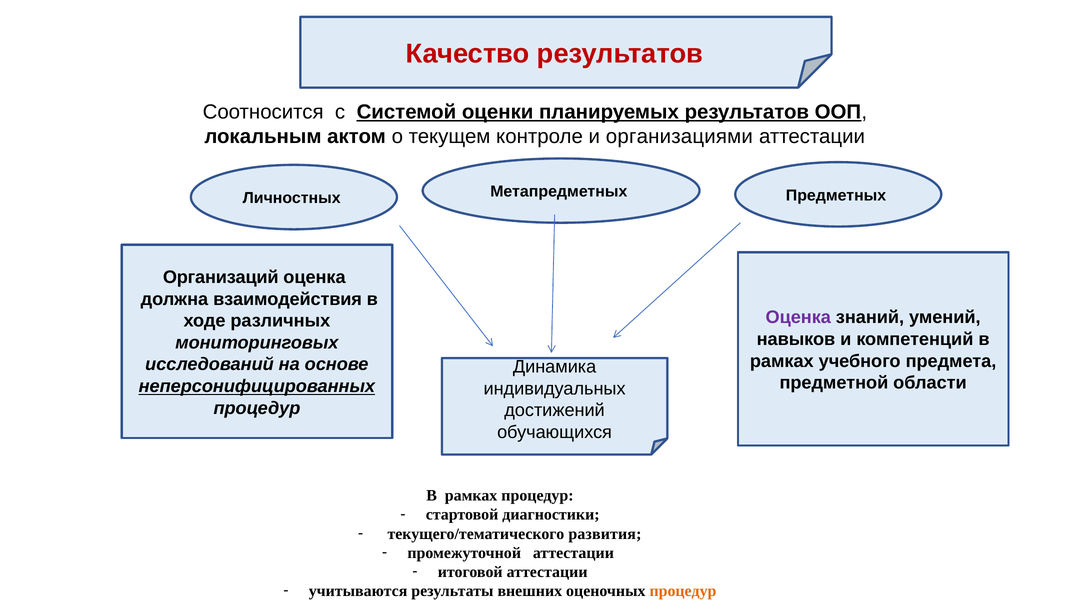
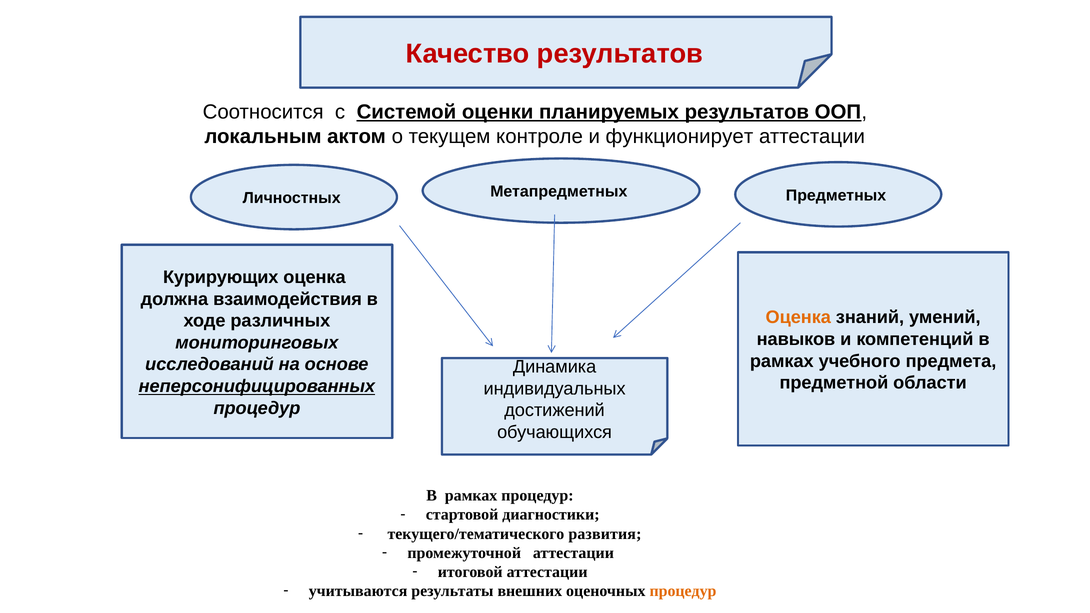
организациями: организациями -> функционирует
Организаций: Организаций -> Курирующих
Оценка at (798, 318) colour: purple -> orange
